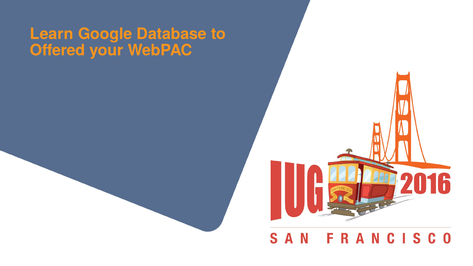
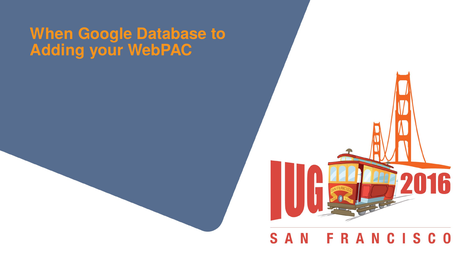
Learn: Learn -> When
Offered: Offered -> Adding
